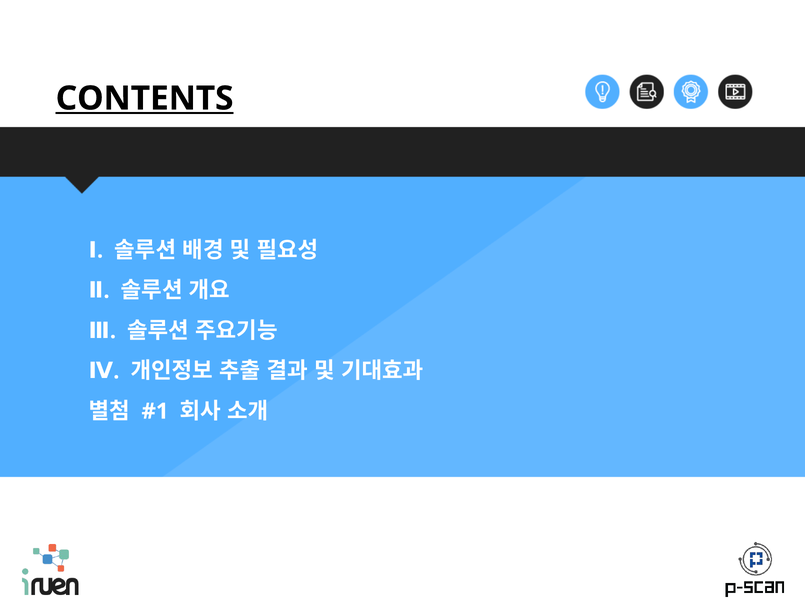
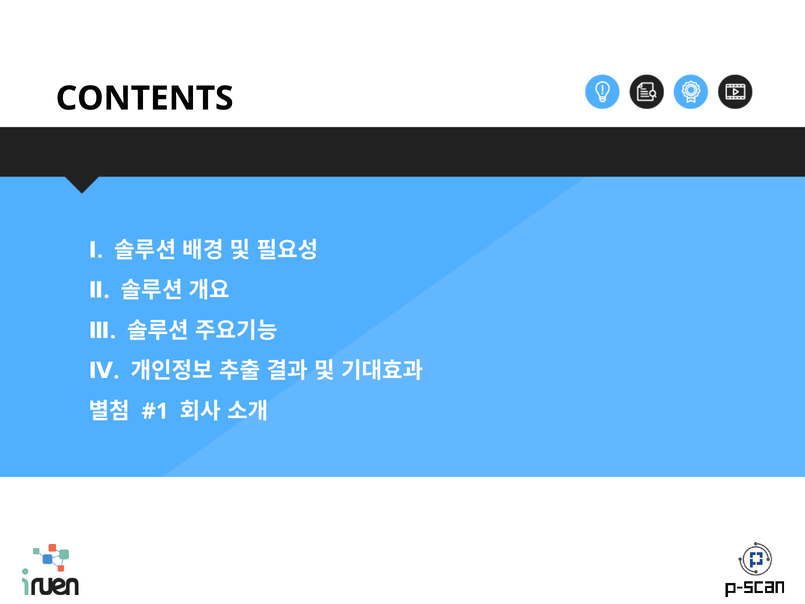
CONTENTS underline: present -> none
